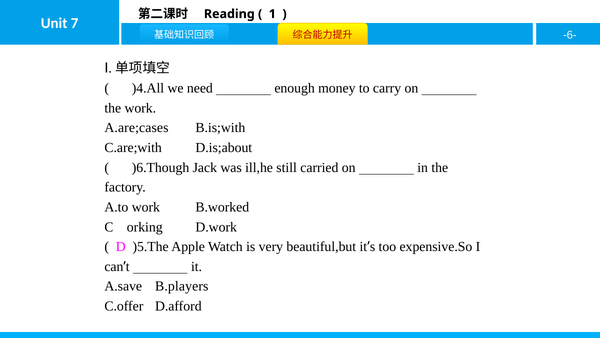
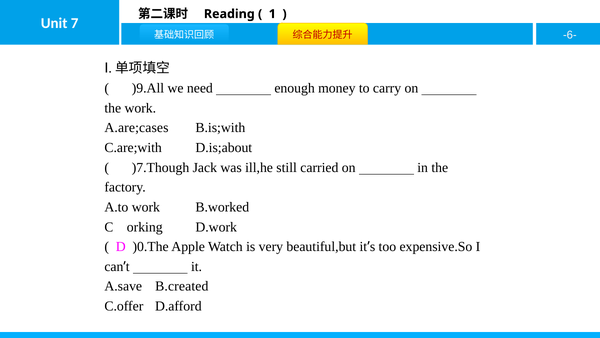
)4.All: )4.All -> )9.All
)6.Though: )6.Though -> )7.Though
)5.The: )5.The -> )0.The
B.players: B.players -> B.created
